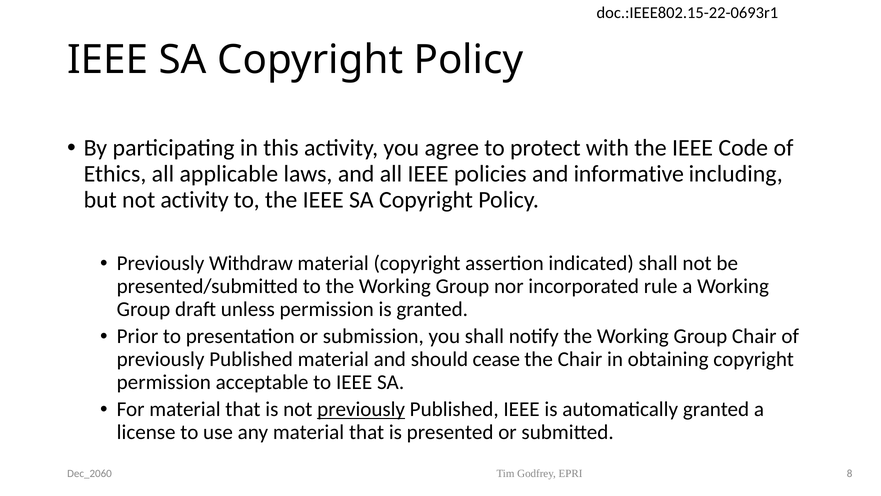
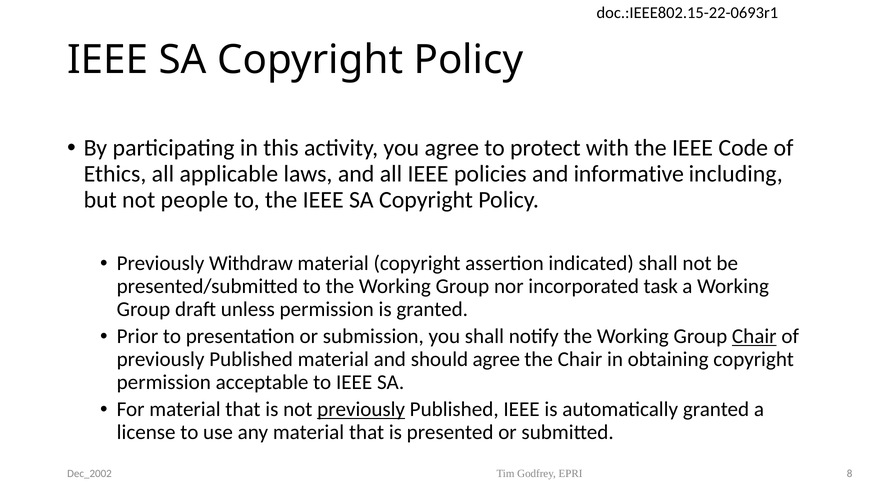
not activity: activity -> people
rule: rule -> task
Chair at (754, 336) underline: none -> present
should cease: cease -> agree
Dec_2060: Dec_2060 -> Dec_2002
